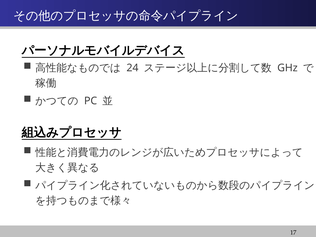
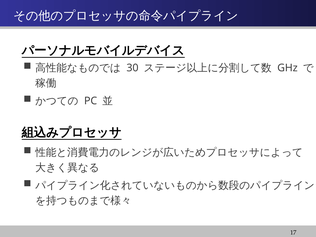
24: 24 -> 30
